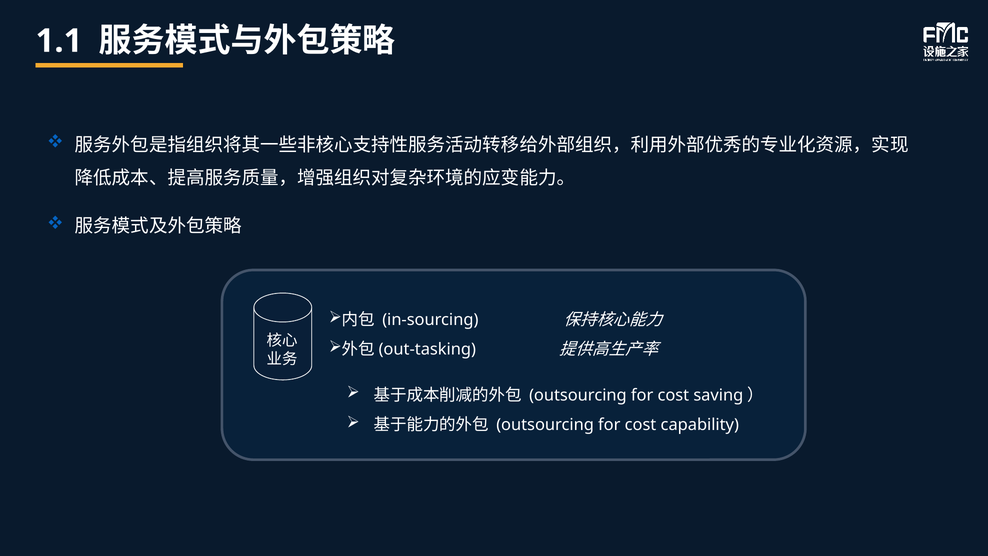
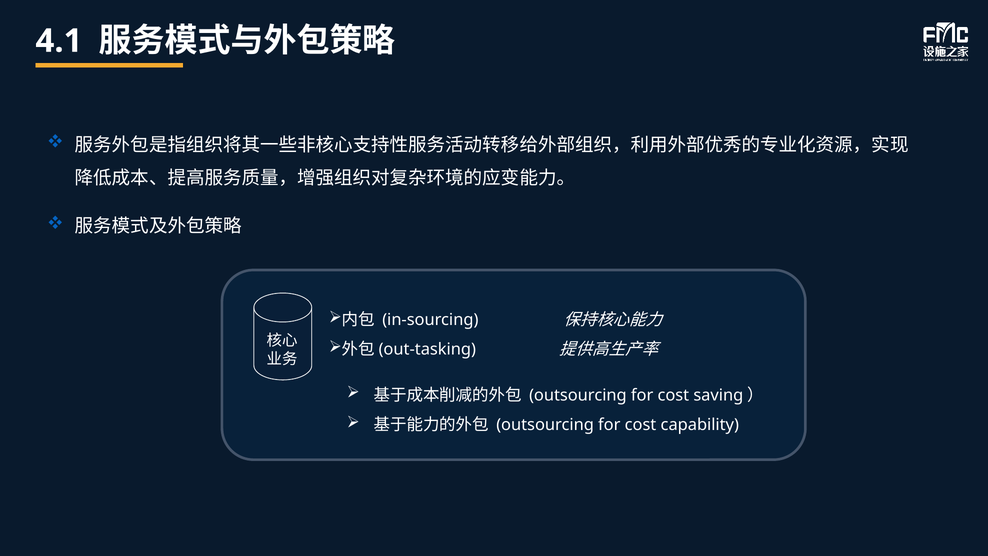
1.1: 1.1 -> 4.1
